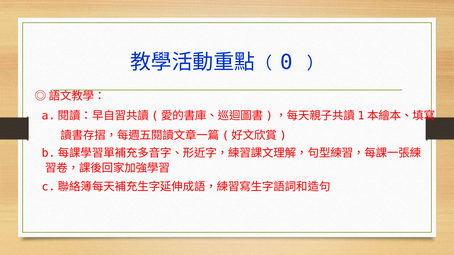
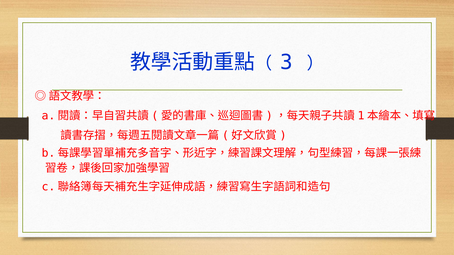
0: 0 -> 3
